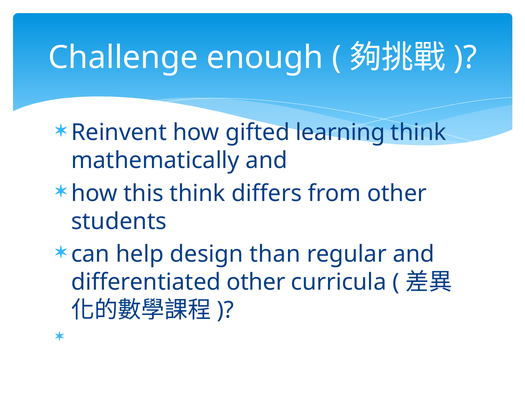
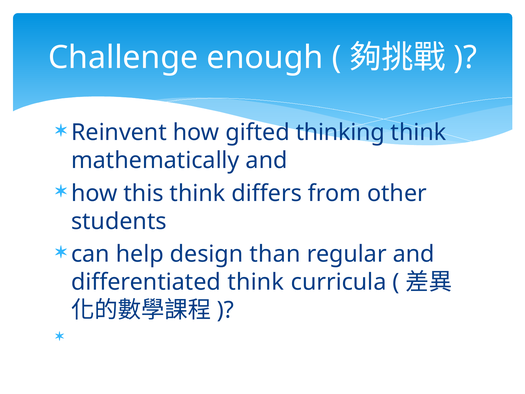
learning: learning -> thinking
differentiated other: other -> think
